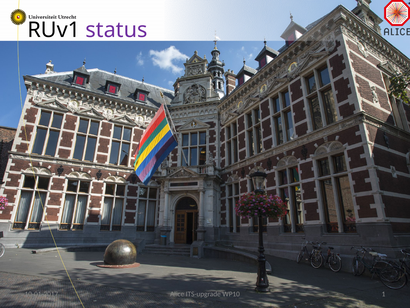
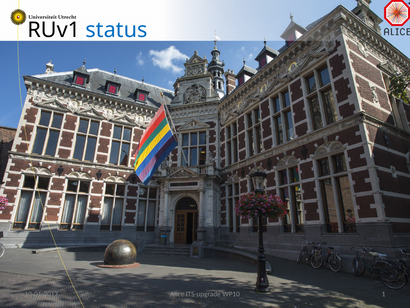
status colour: purple -> blue
